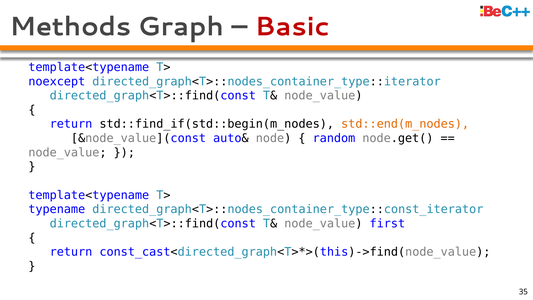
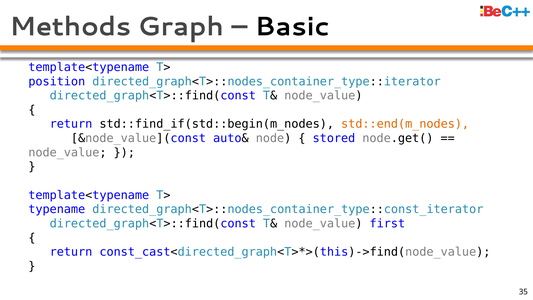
Basic colour: red -> black
noexcept: noexcept -> position
random: random -> stored
